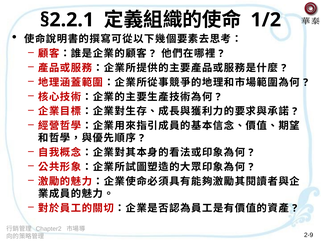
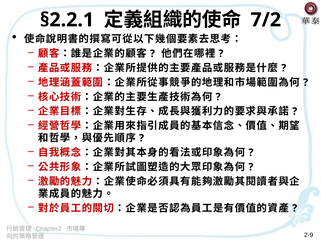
1/2: 1/2 -> 7/2
